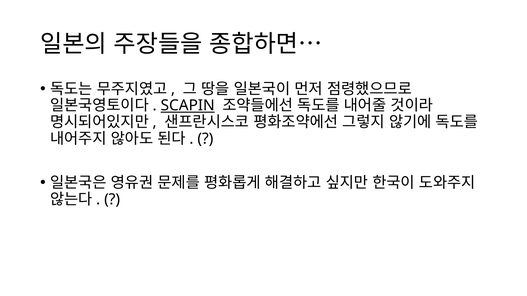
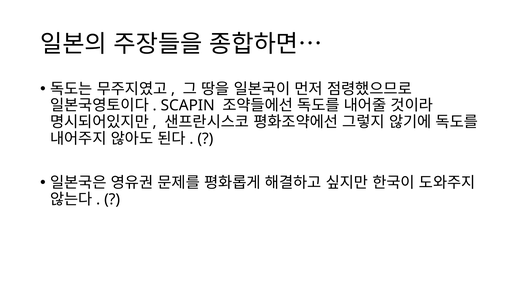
SCAPIN underline: present -> none
